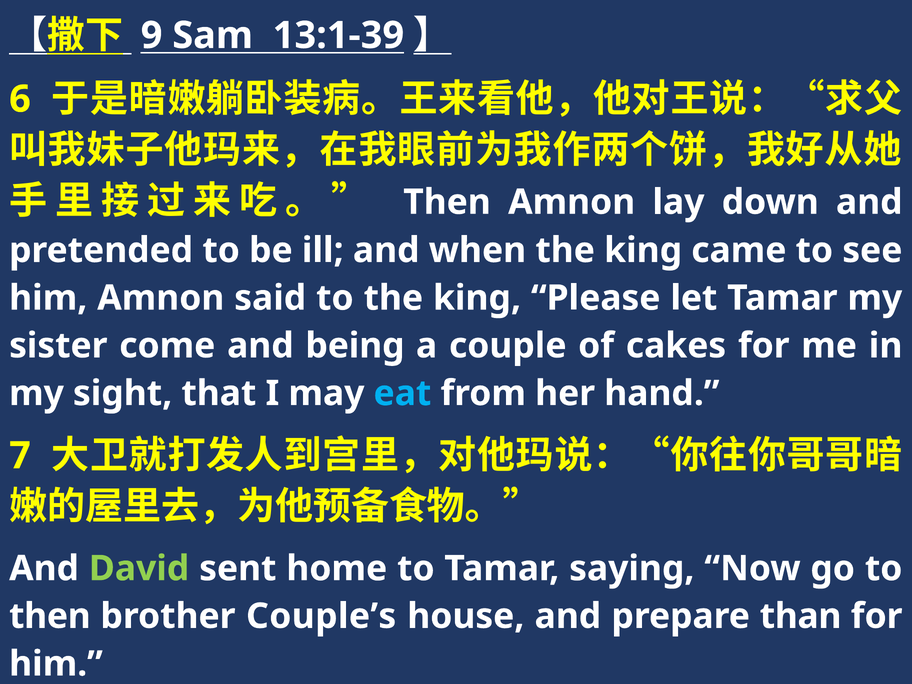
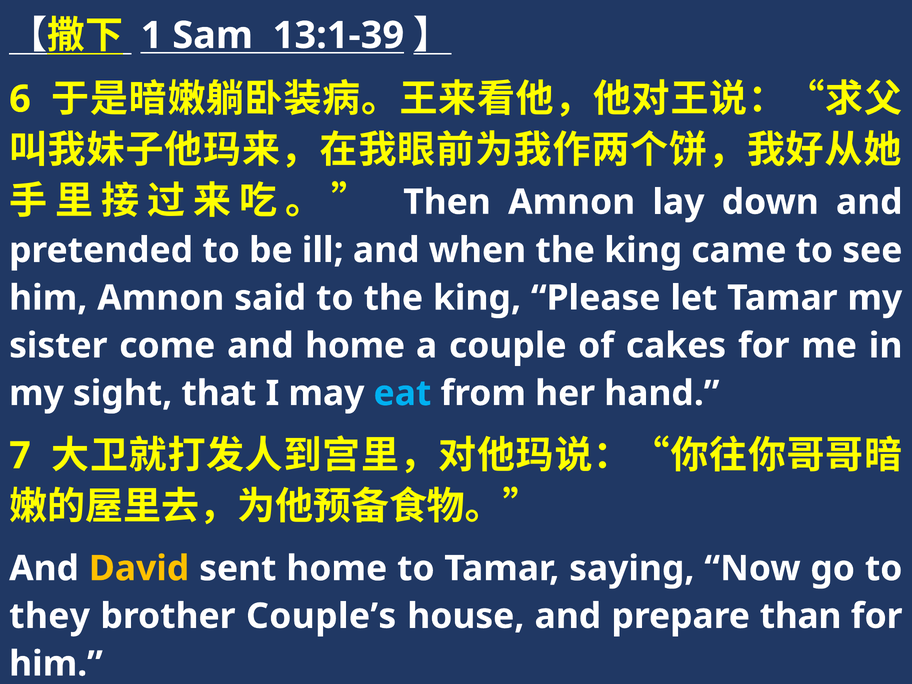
9: 9 -> 1
and being: being -> home
David colour: light green -> yellow
then at (50, 616): then -> they
